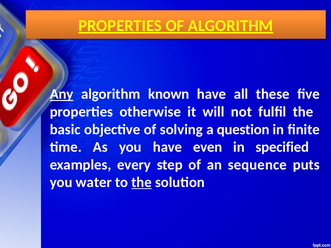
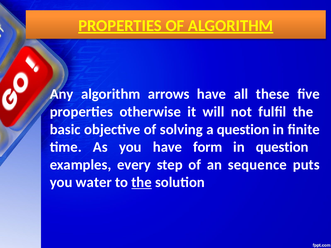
Any underline: present -> none
known: known -> arrows
even: even -> form
in specified: specified -> question
